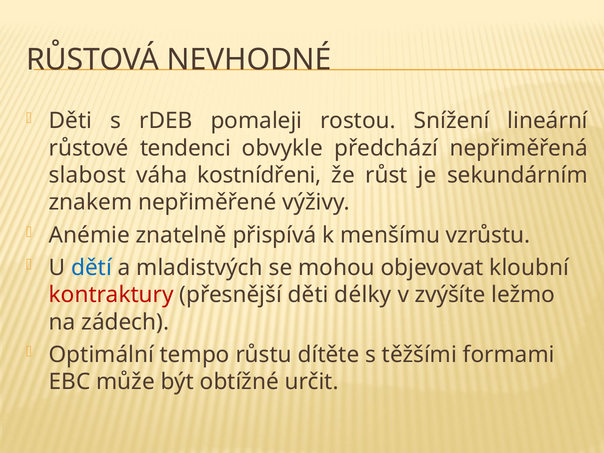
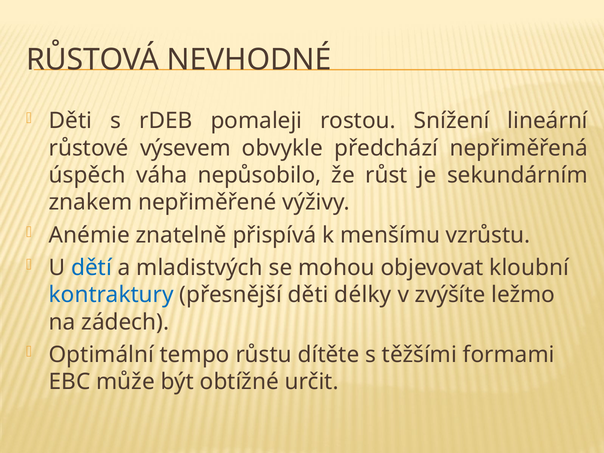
tendenci: tendenci -> výsevem
slabost: slabost -> úspěch
kostnídřeni: kostnídřeni -> nepůsobilo
kontraktury colour: red -> blue
